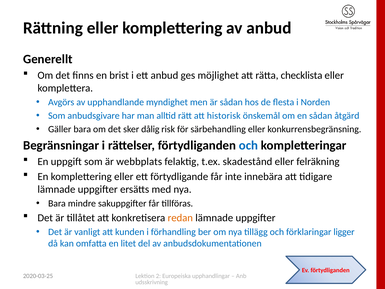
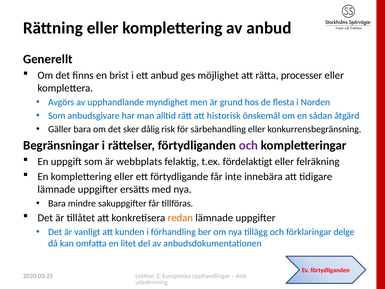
checklista: checklista -> processer
är sådan: sådan -> grund
och at (248, 145) colour: blue -> purple
skadestånd: skadestånd -> fördelaktigt
ligger: ligger -> delge
